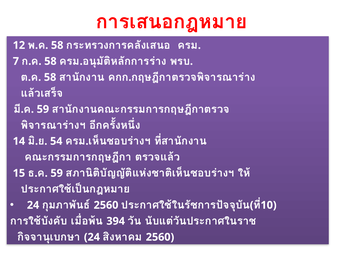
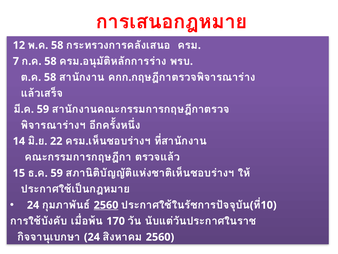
54: 54 -> 22
2560 at (106, 205) underline: none -> present
394: 394 -> 170
